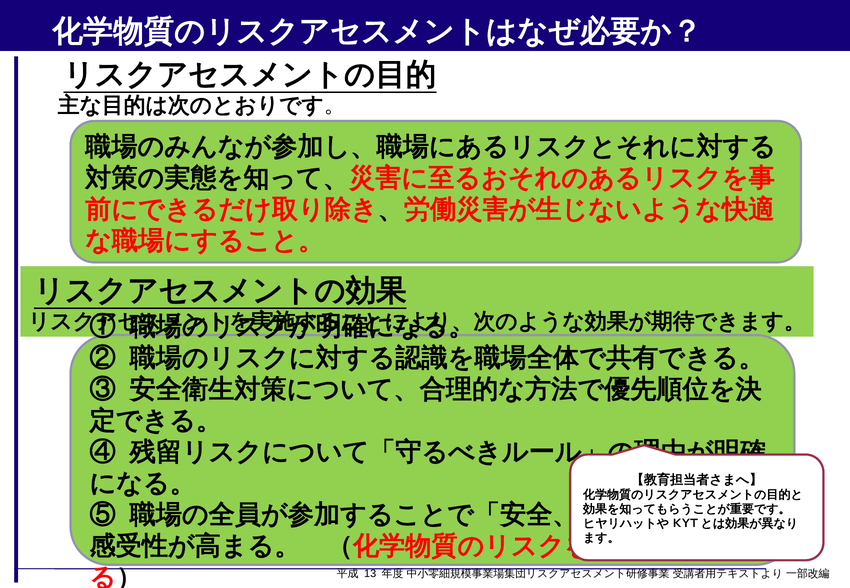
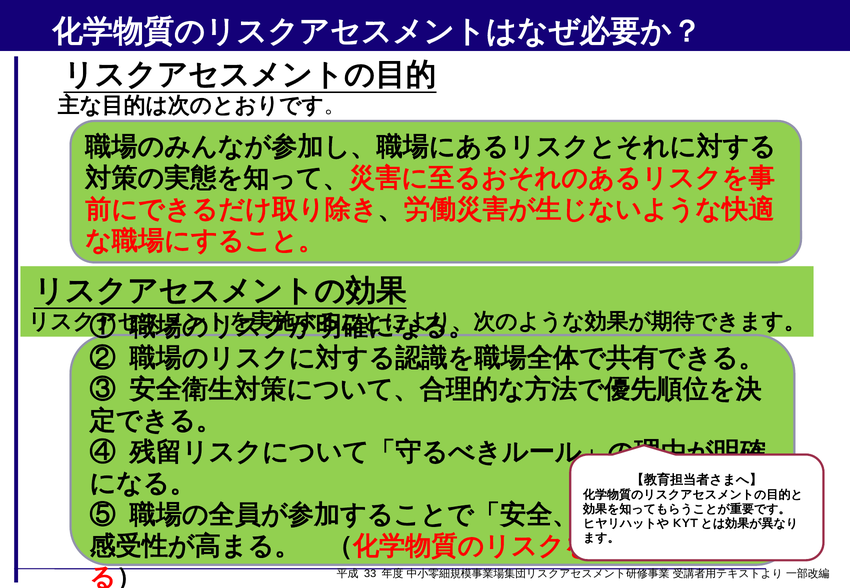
13: 13 -> 33
